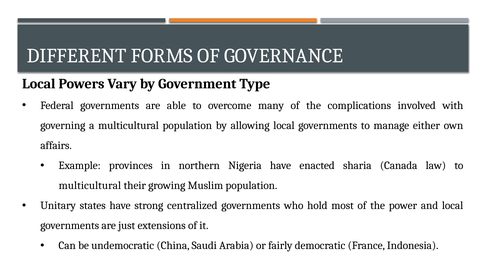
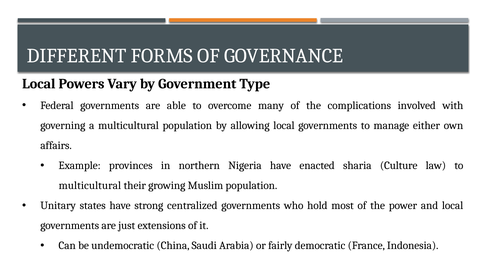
Canada: Canada -> Culture
